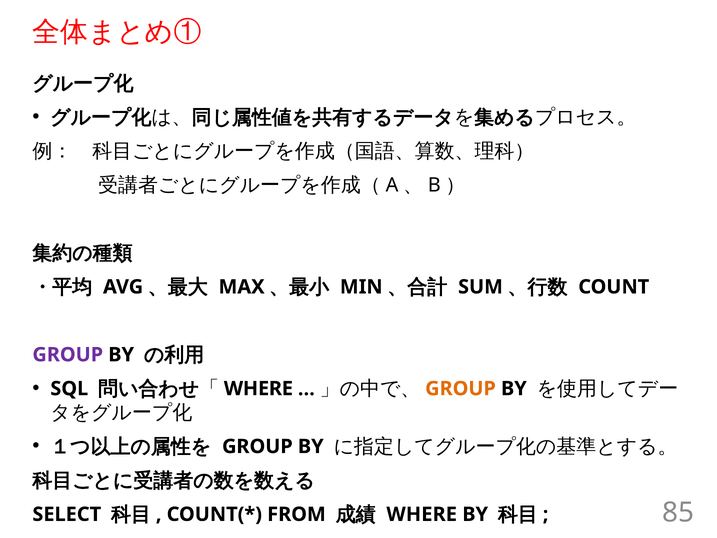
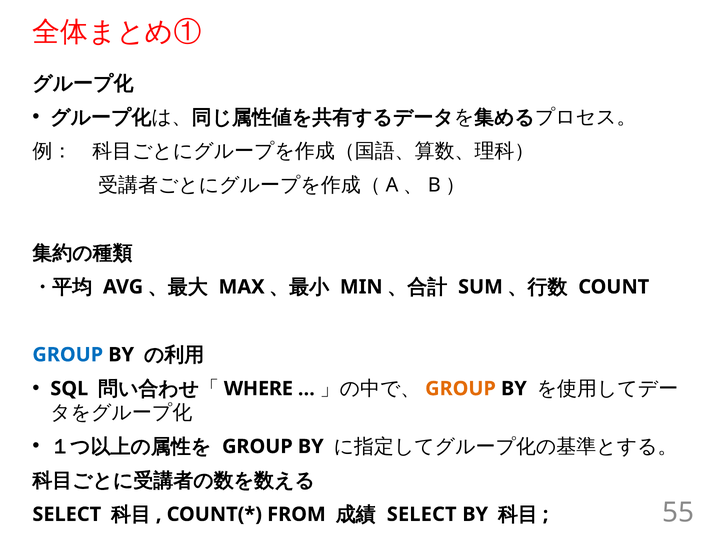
GROUP at (68, 355) colour: purple -> blue
WHERE at (422, 514): WHERE -> SELECT
85: 85 -> 55
